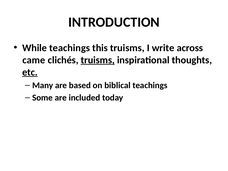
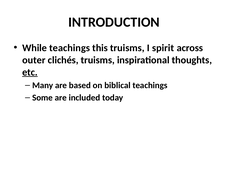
write: write -> spirit
came: came -> outer
truisms at (98, 60) underline: present -> none
